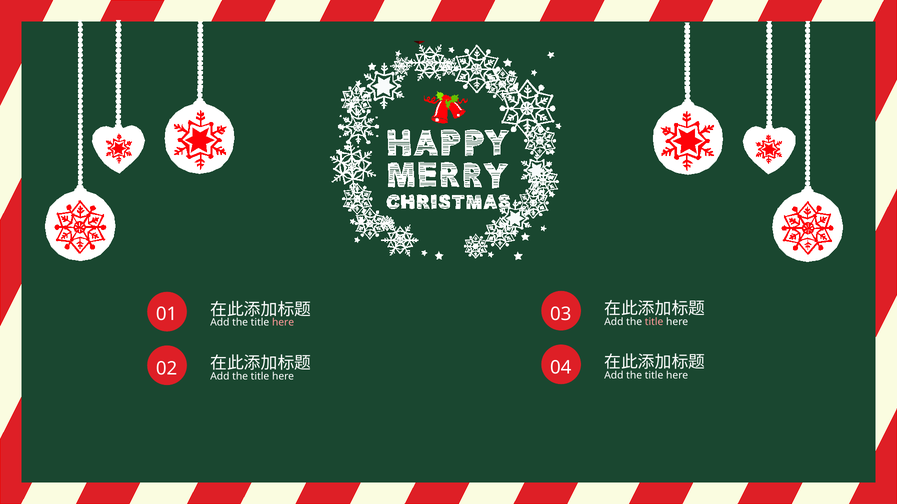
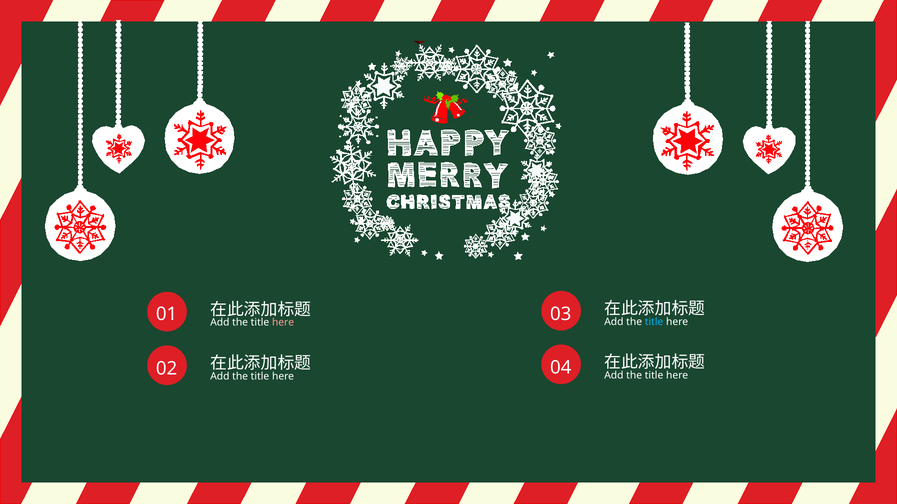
title at (654, 322) colour: pink -> light blue
